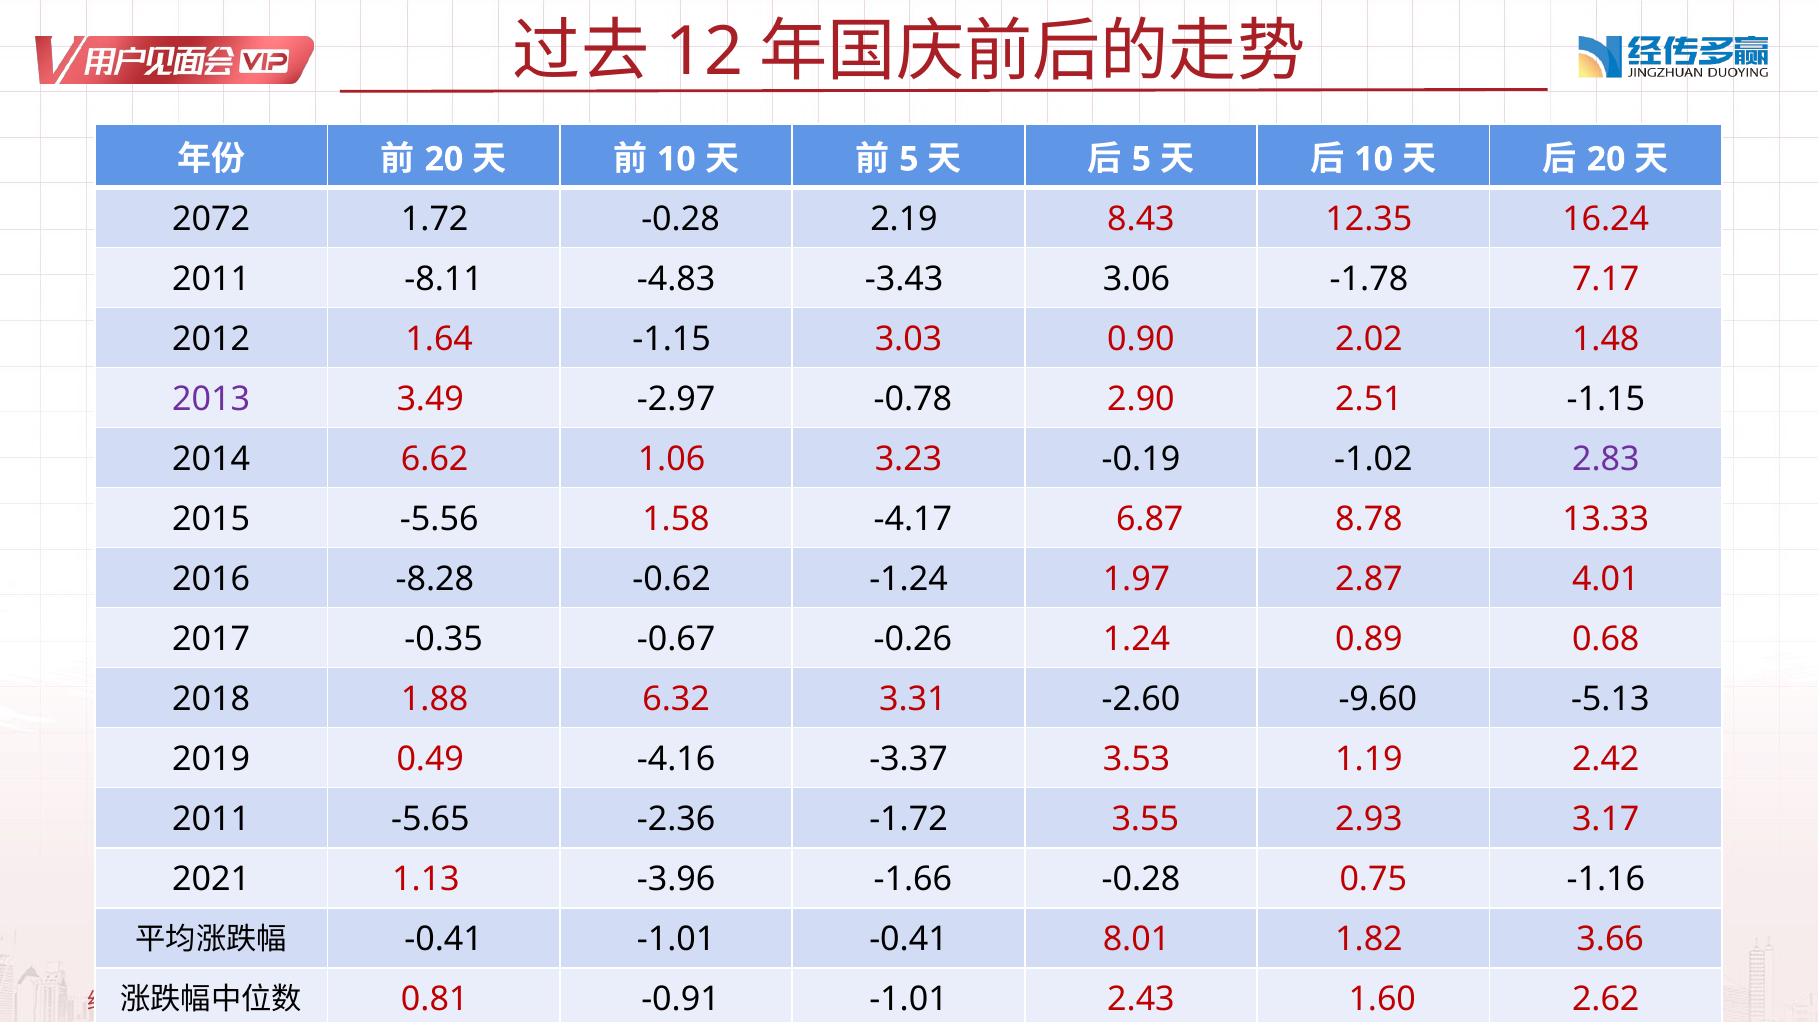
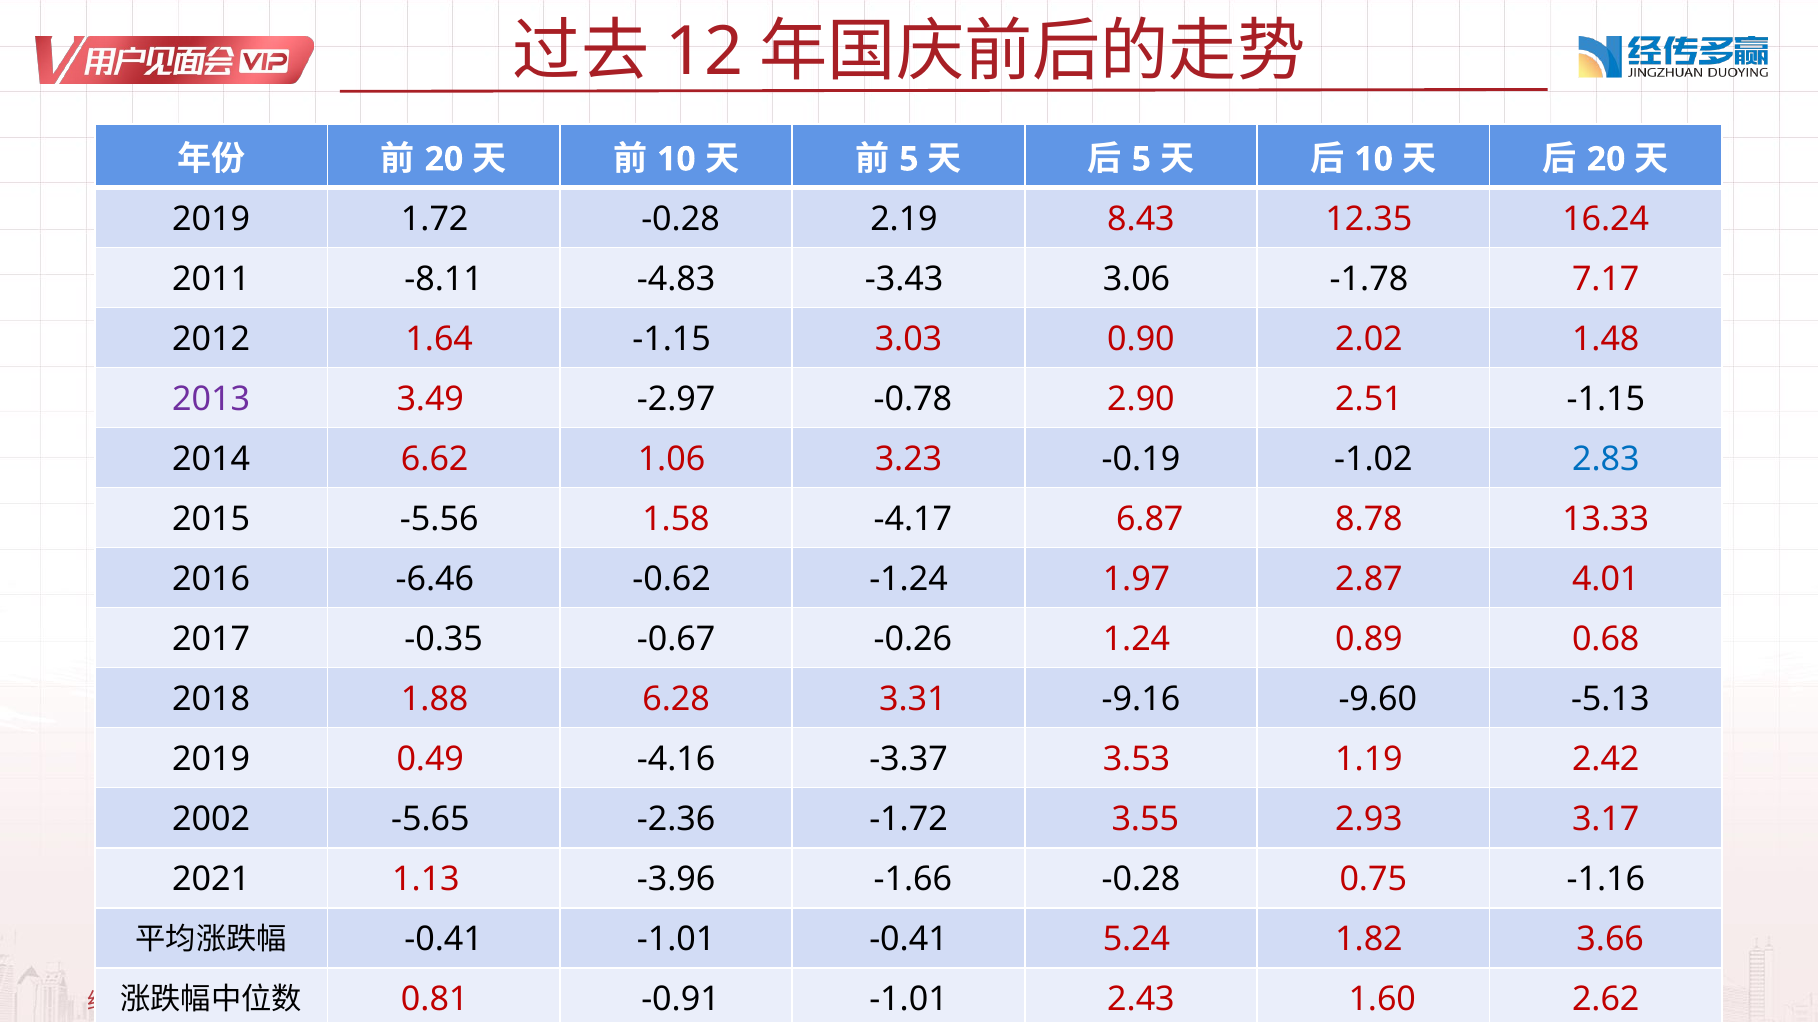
2072 at (211, 219): 2072 -> 2019
2.83 colour: purple -> blue
-8.28: -8.28 -> -6.46
6.32: 6.32 -> 6.28
-2.60: -2.60 -> -9.16
2011 at (211, 820): 2011 -> 2002
8.01: 8.01 -> 5.24
